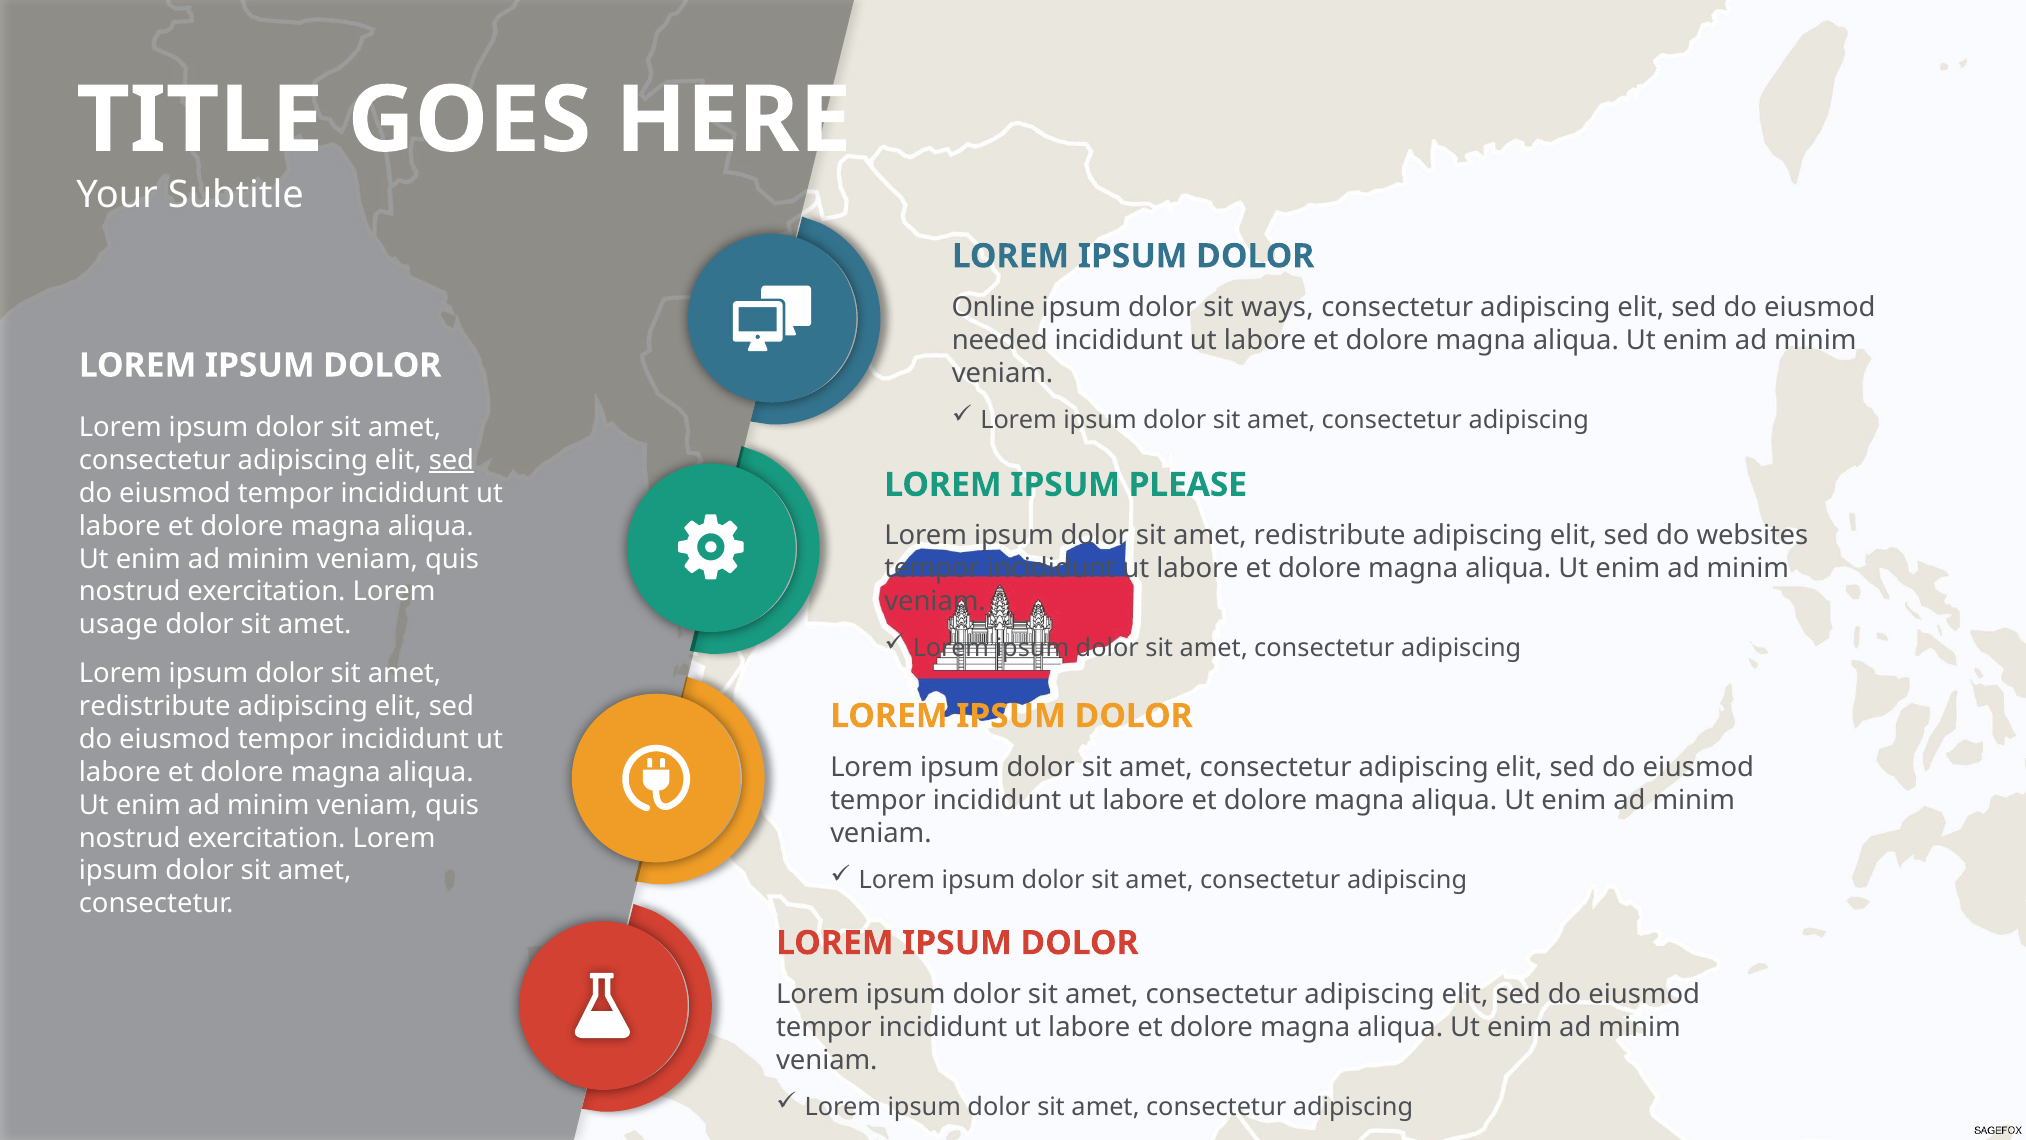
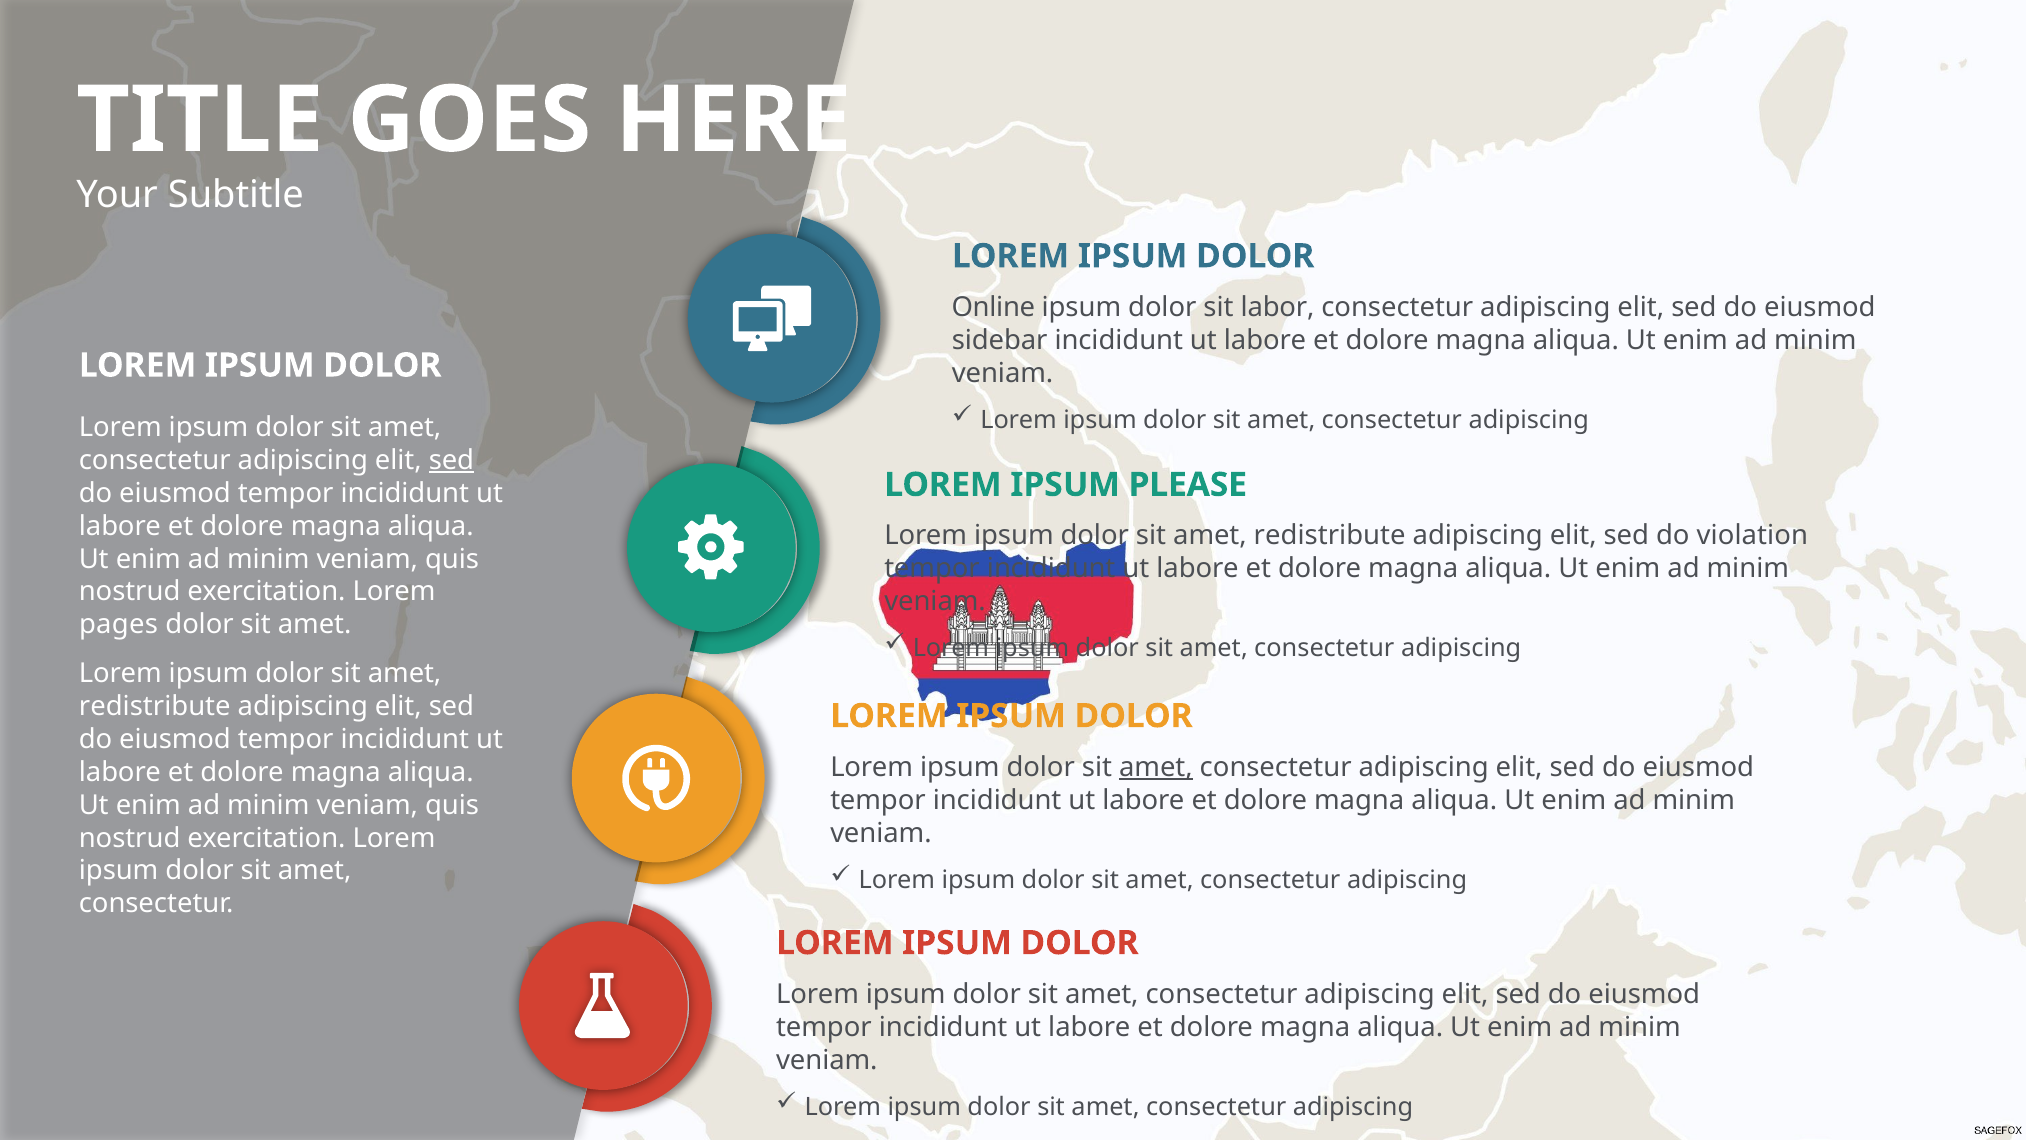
ways: ways -> labor
needed: needed -> sidebar
websites: websites -> violation
usage: usage -> pages
amet at (1156, 767) underline: none -> present
